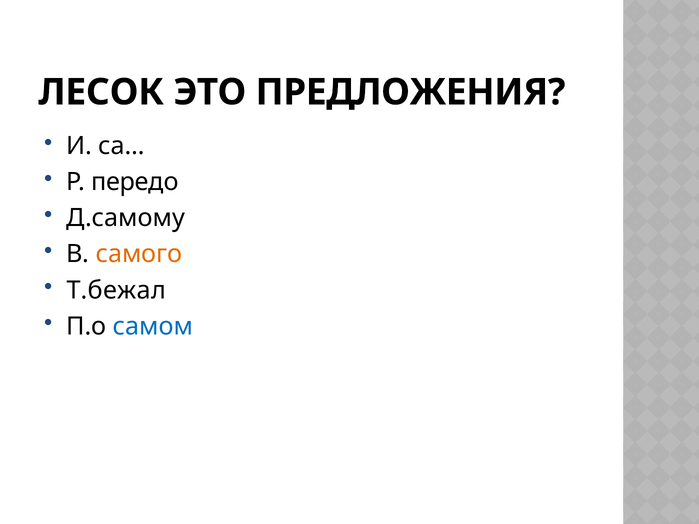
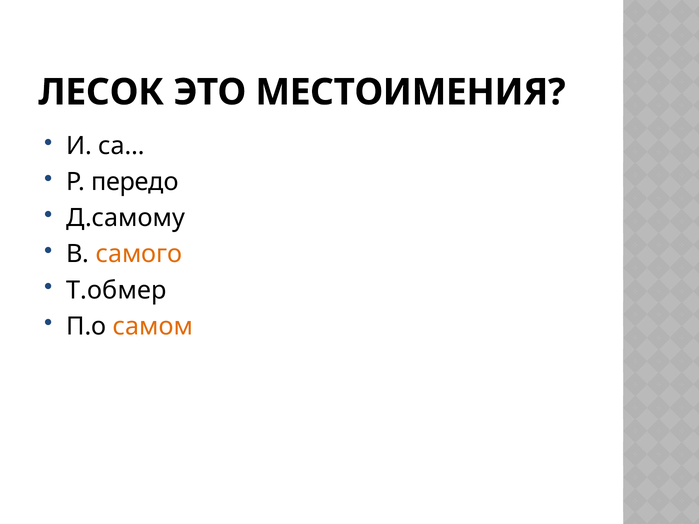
ПРЕДЛОЖЕНИЯ: ПРЕДЛОЖЕНИЯ -> МЕСТОИМЕНИЯ
Т.бежал: Т.бежал -> Т.обмер
самом colour: blue -> orange
